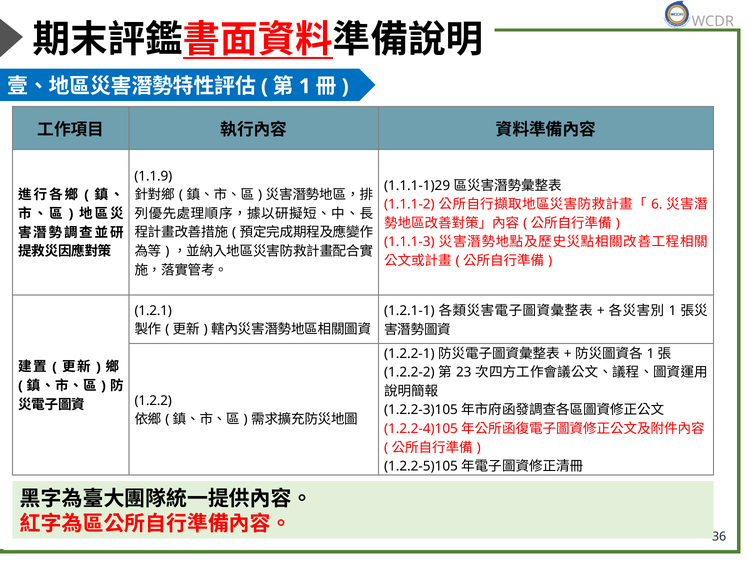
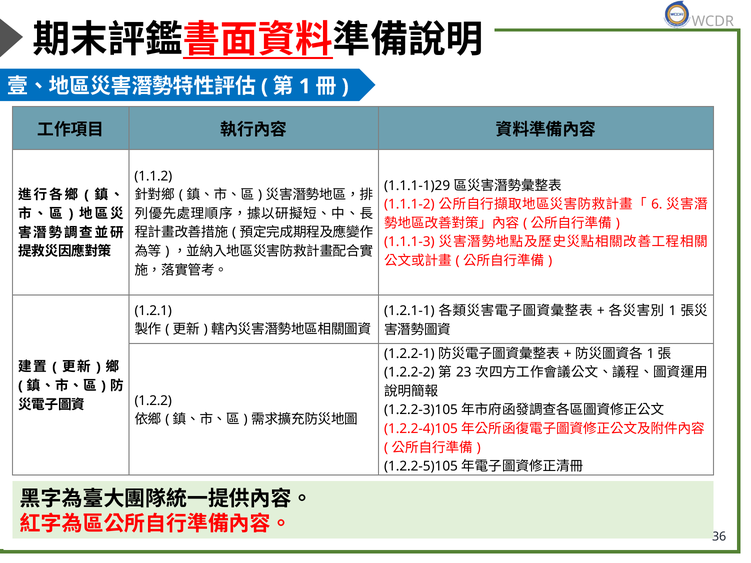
1.1.9: 1.1.9 -> 1.1.2
